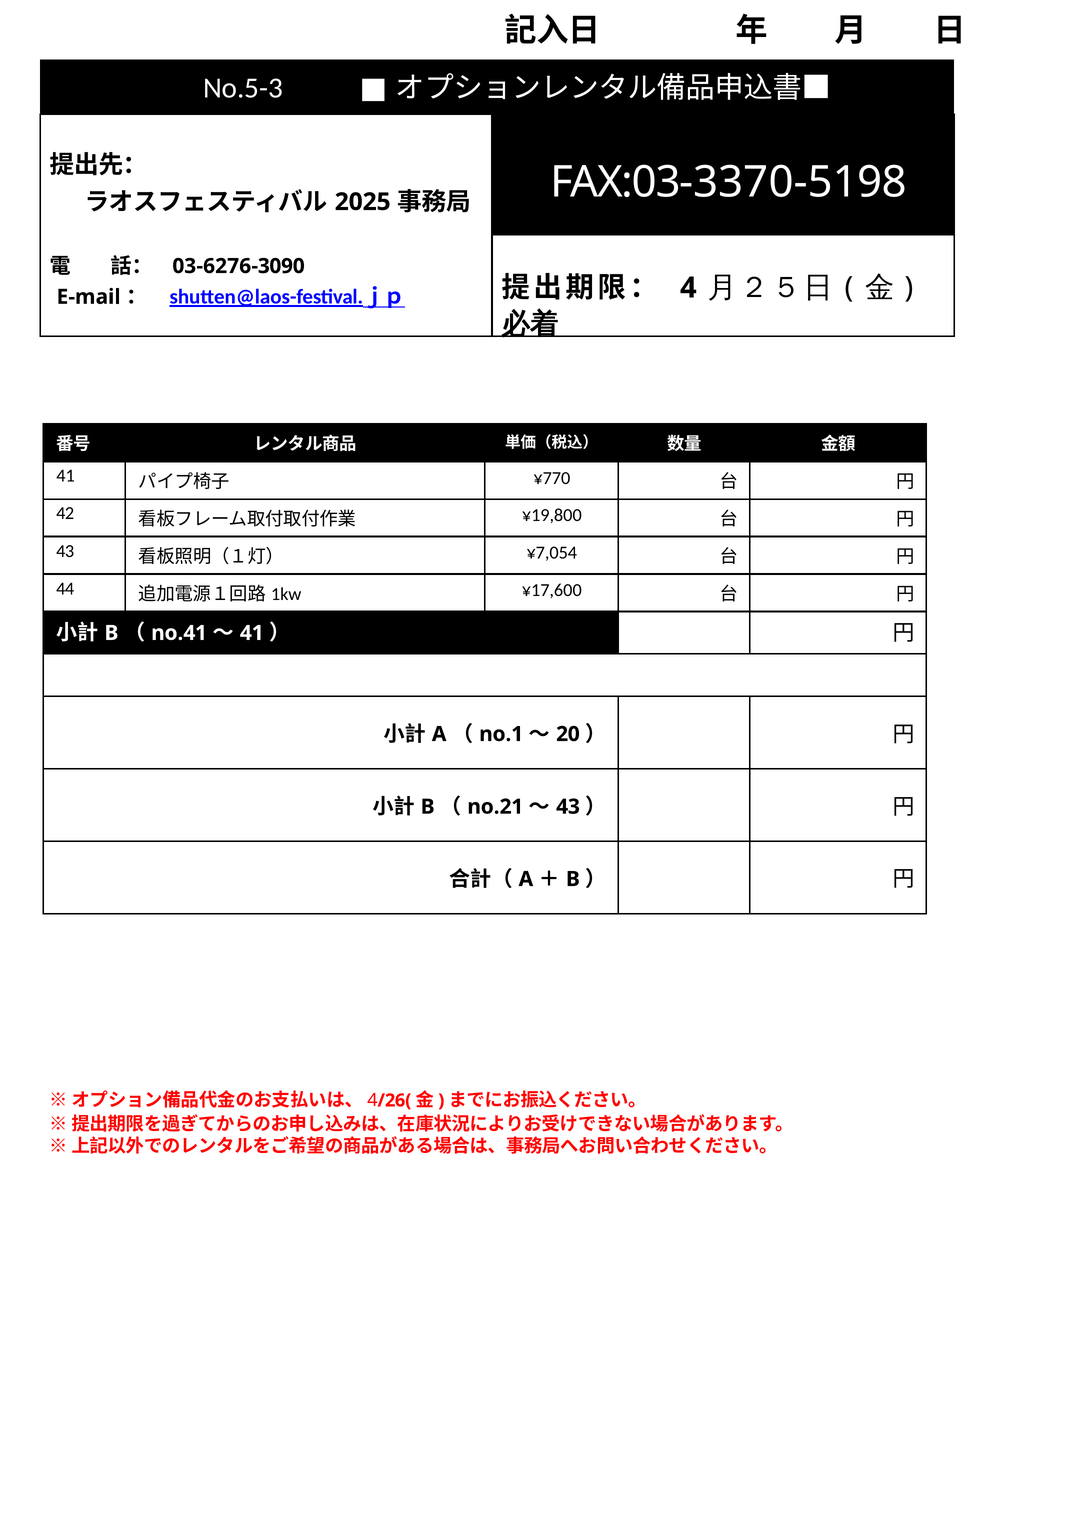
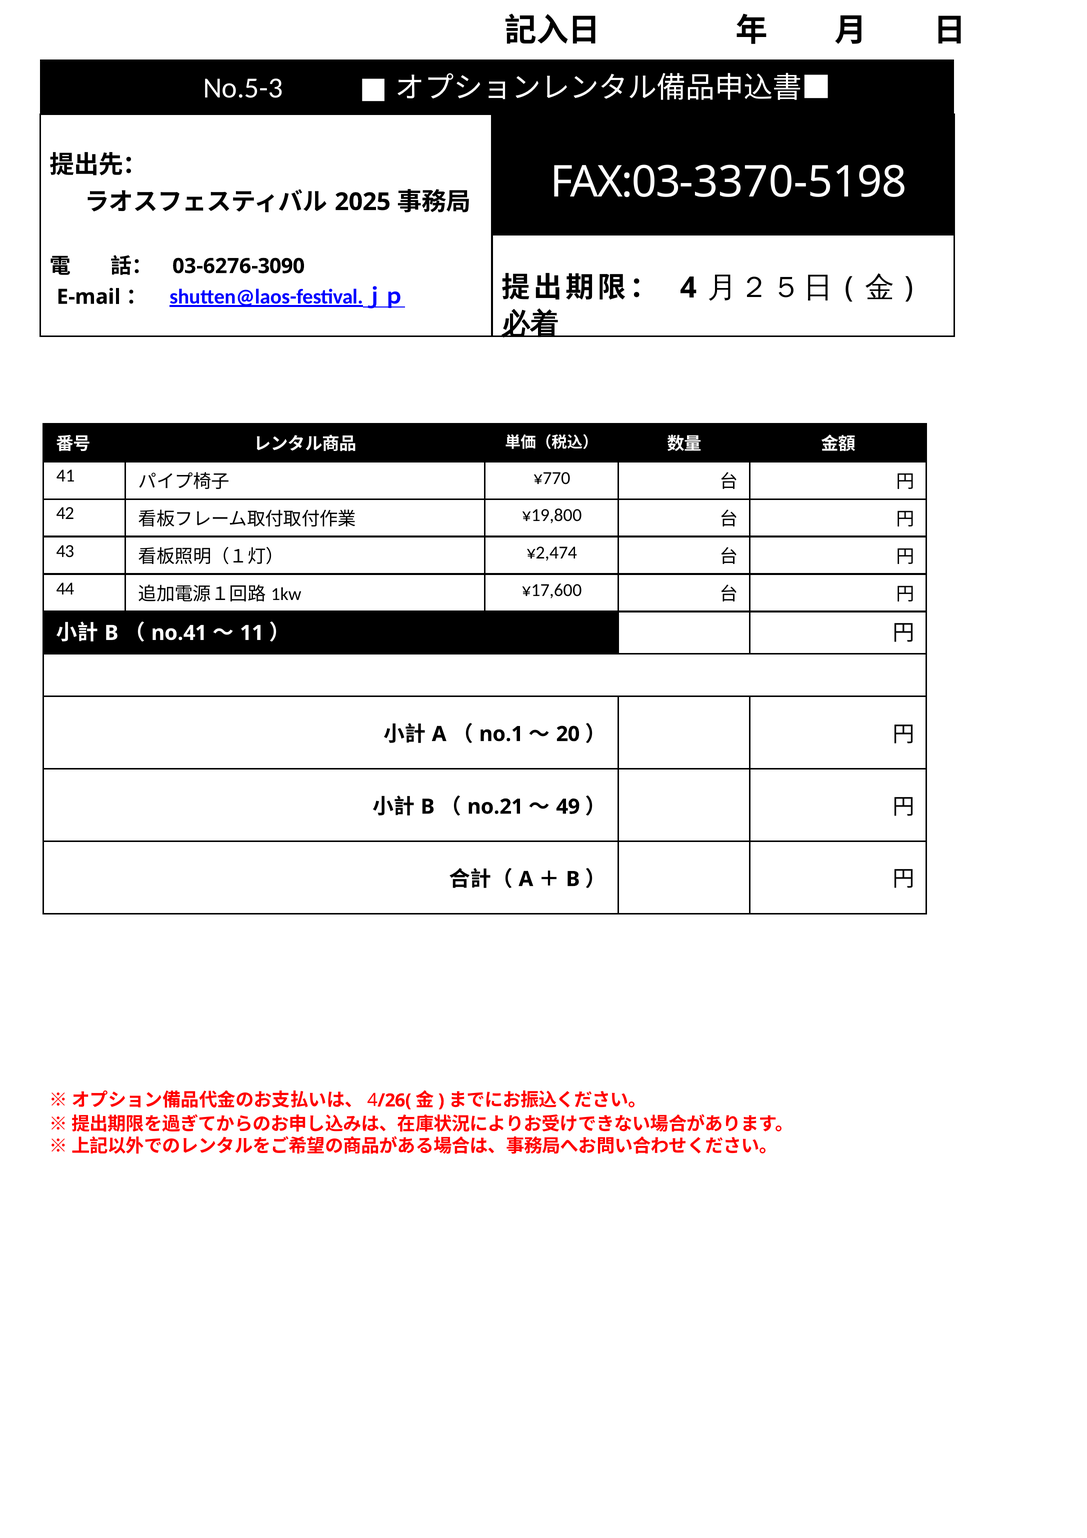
¥7,054: ¥7,054 -> ¥2,474
41 at (252, 633): 41 -> 11
43 at (568, 807): 43 -> 49
